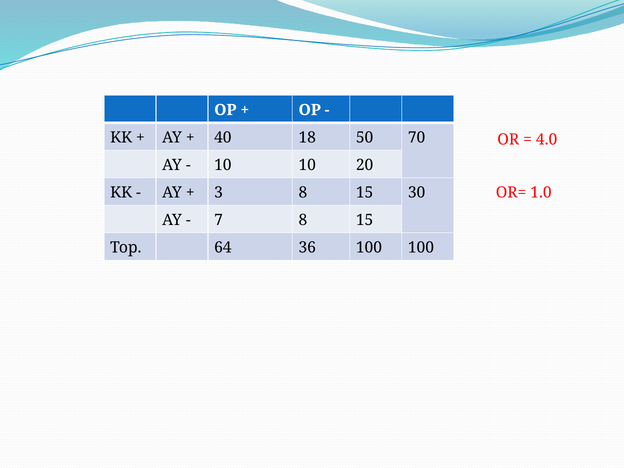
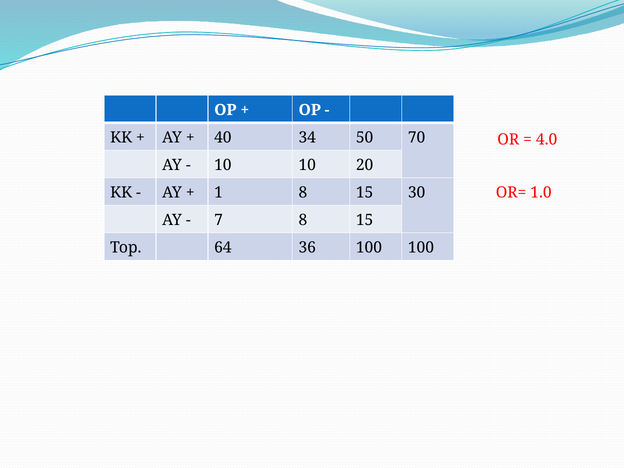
18: 18 -> 34
3: 3 -> 1
